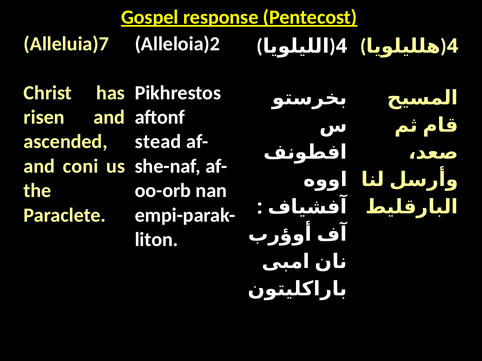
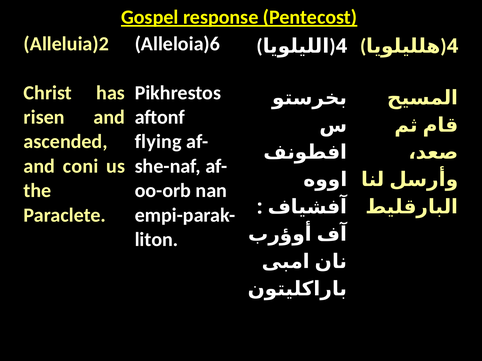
Alleluia)7: Alleluia)7 -> Alleluia)2
Alleloia)2: Alleloia)2 -> Alleloia)6
stead: stead -> flying
